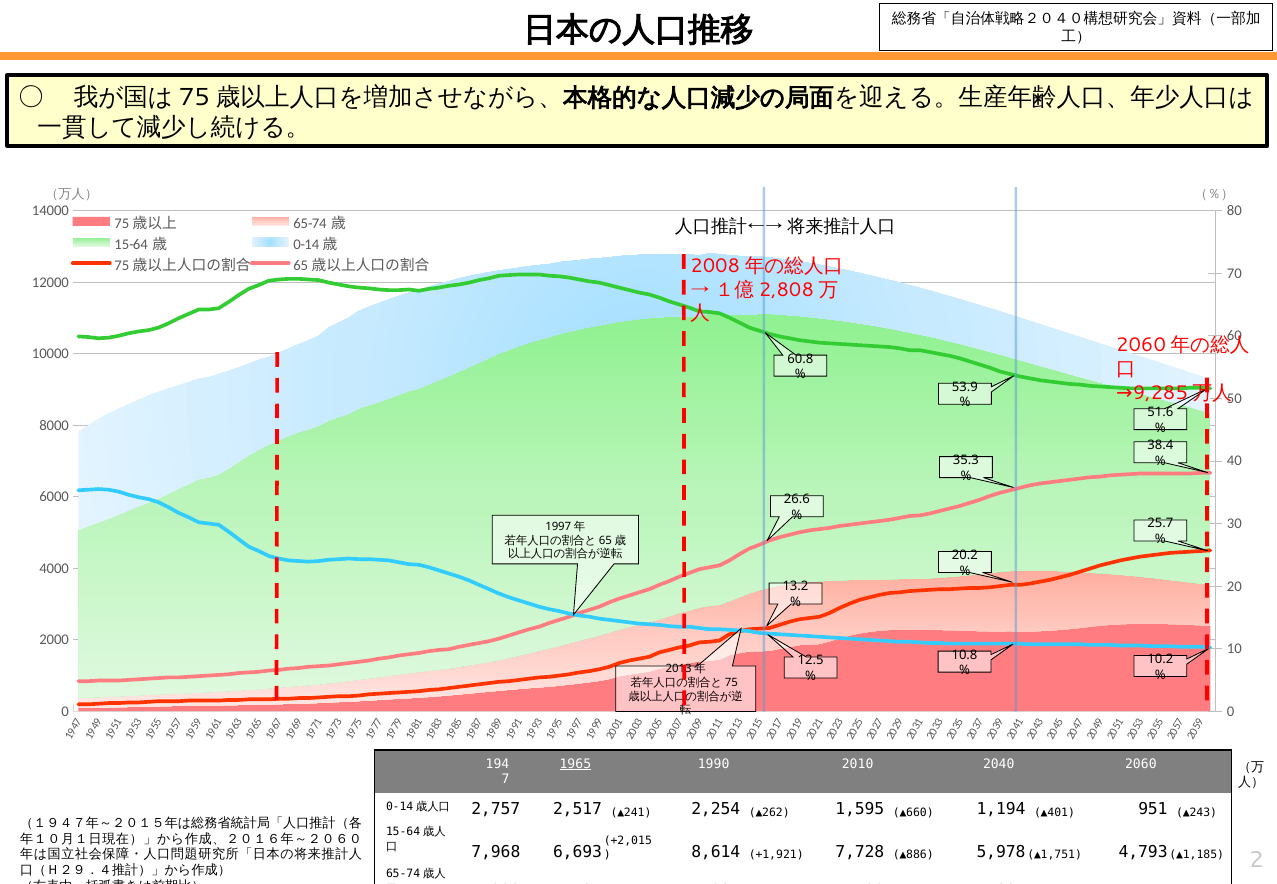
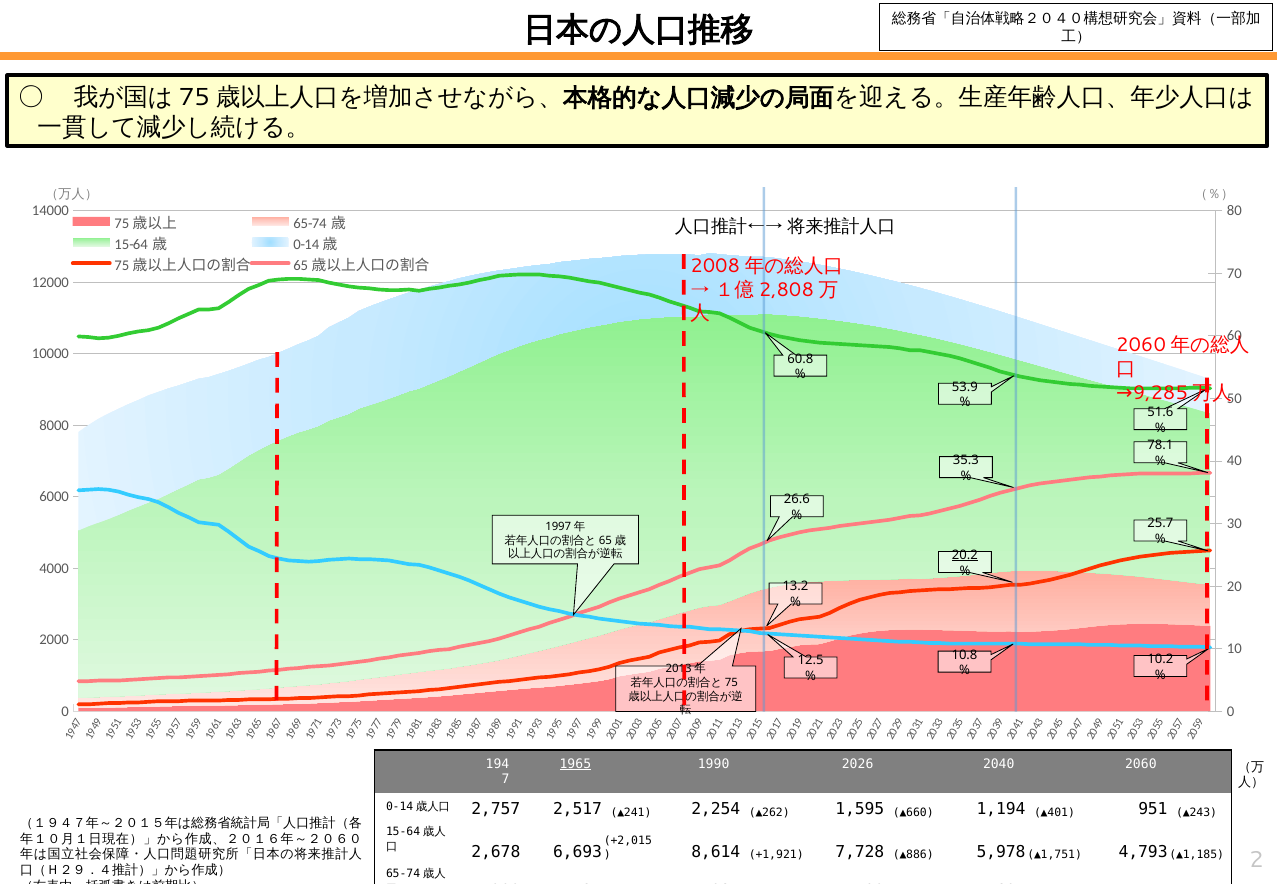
38.4: 38.4 -> 78.1
20.2 underline: none -> present
2010: 2010 -> 2026
7,968: 7,968 -> 2,678
